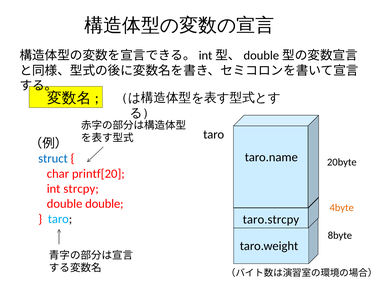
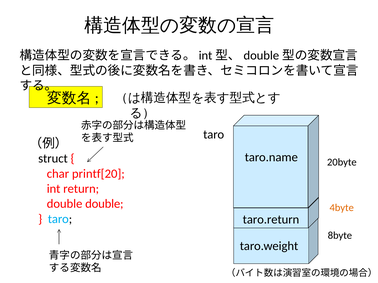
struct colour: blue -> black
strcpy: strcpy -> return
taro.strcpy: taro.strcpy -> taro.return
